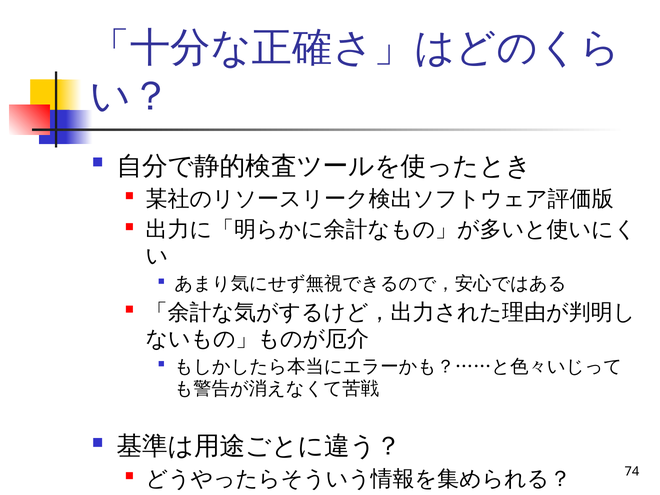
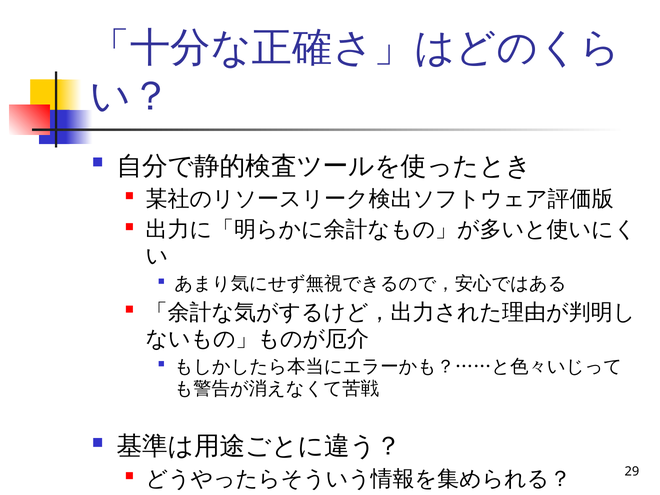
74: 74 -> 29
